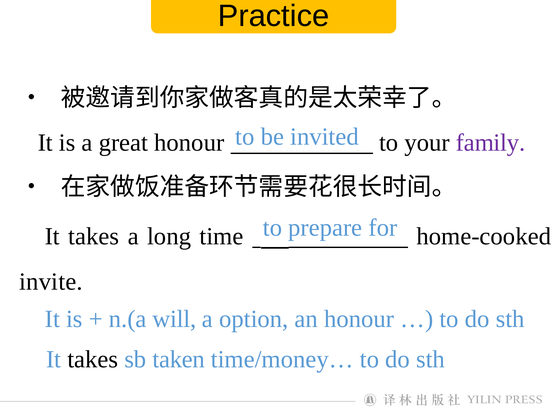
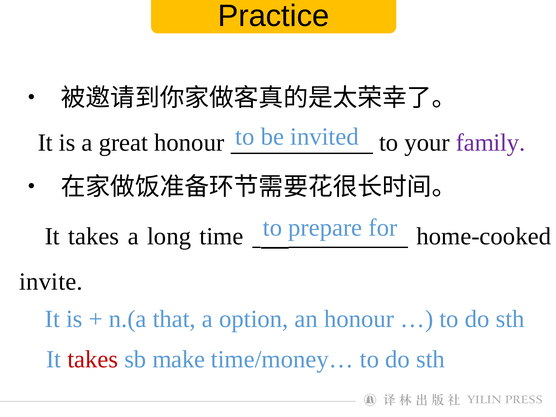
will: will -> that
takes at (93, 360) colour: black -> red
taken: taken -> make
